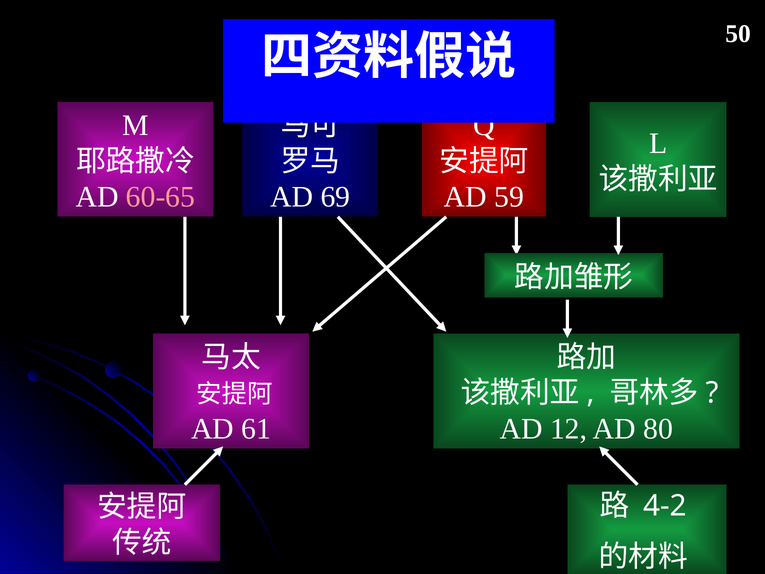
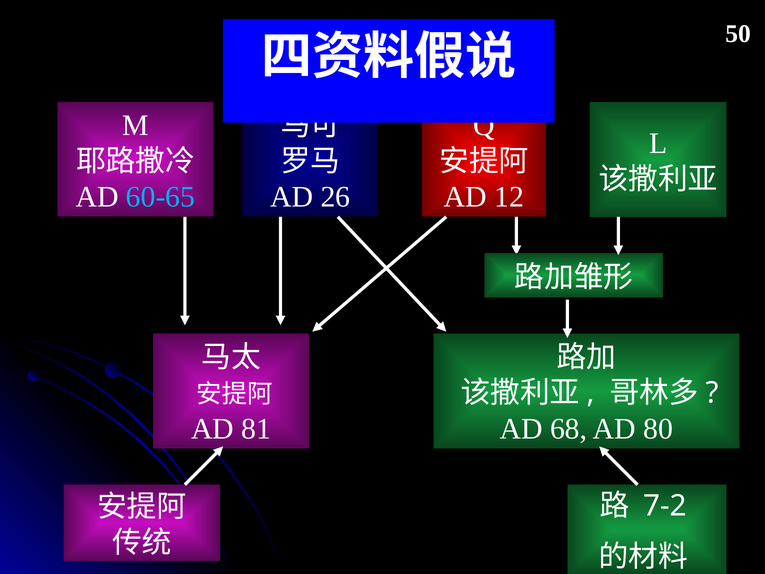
60-65 colour: pink -> light blue
69: 69 -> 26
59: 59 -> 12
61: 61 -> 81
12: 12 -> 68
4-2: 4-2 -> 7-2
